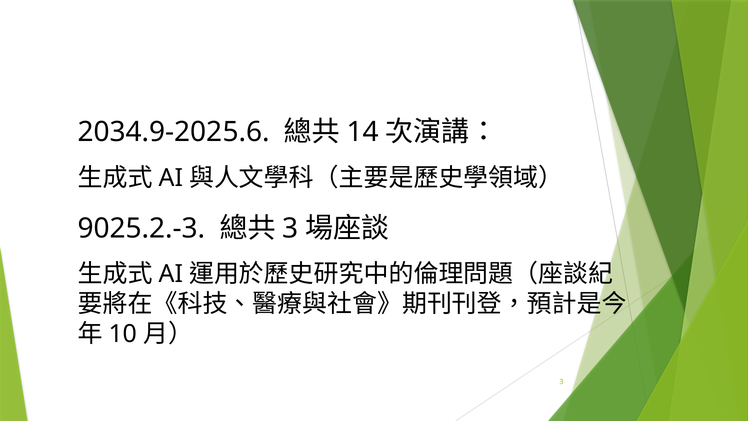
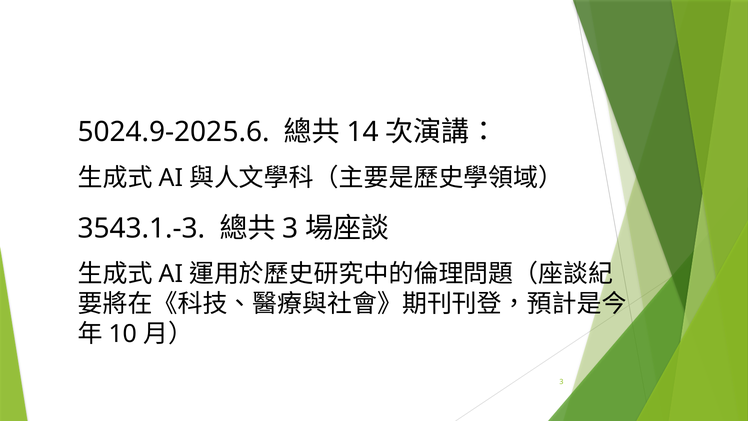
2034.9-2025.6: 2034.9-2025.6 -> 5024.9-2025.6
9025.2.-3: 9025.2.-3 -> 3543.1.-3
